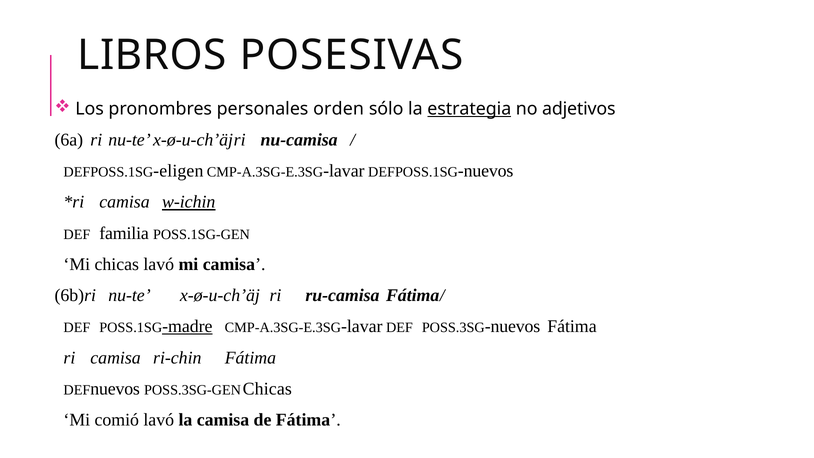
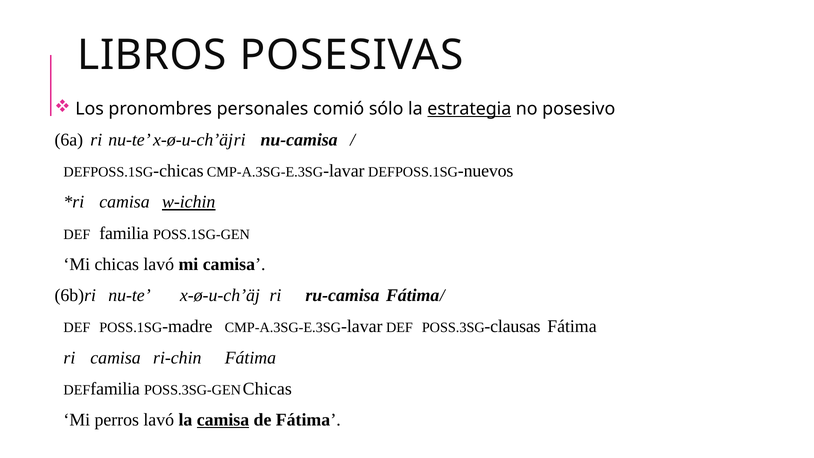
orden: orden -> comió
adjetivos: adjetivos -> posesivo
eligen at (178, 171): eligen -> chicas
madre underline: present -> none
nuevos at (512, 326): nuevos -> clausas
nuevos at (115, 389): nuevos -> familia
comió: comió -> perros
camisa at (223, 420) underline: none -> present
